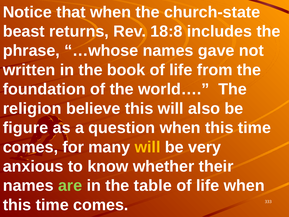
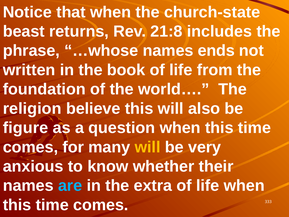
18:8: 18:8 -> 21:8
gave: gave -> ends
are colour: light green -> light blue
table: table -> extra
